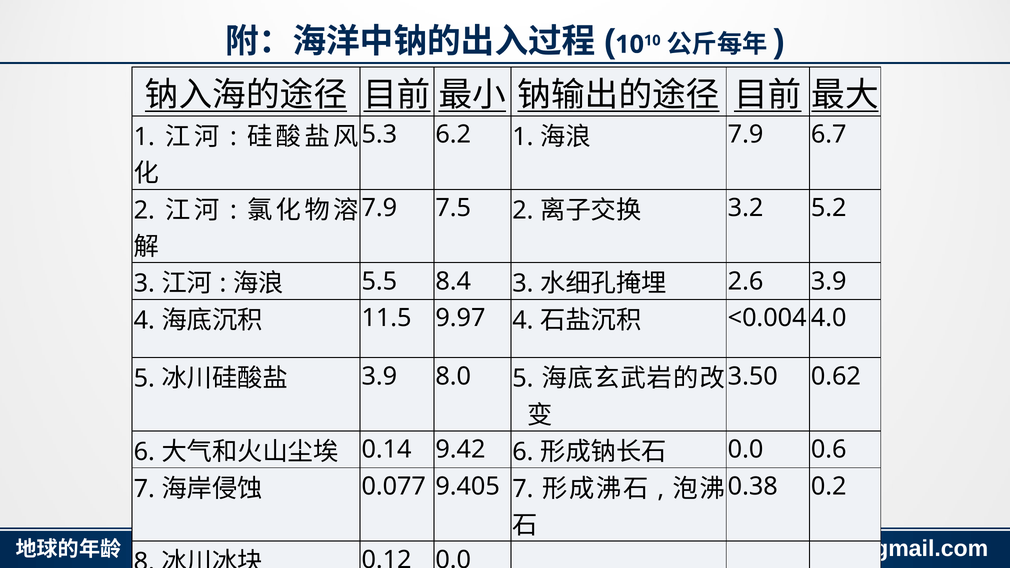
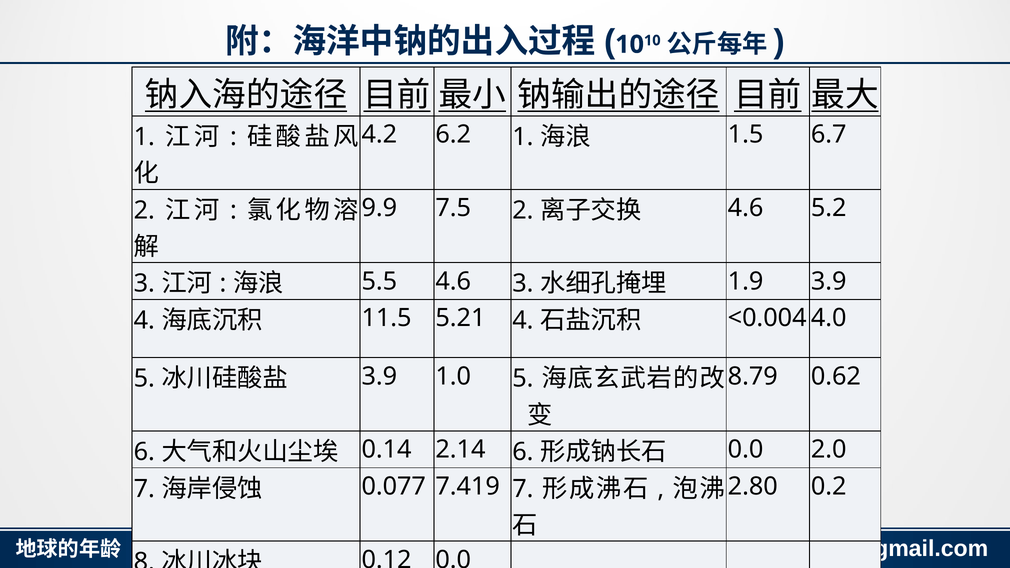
5.3: 5.3 -> 4.2
7.9 at (746, 135): 7.9 -> 1.5
7.9 at (379, 208): 7.9 -> 9.9
3.2 at (746, 208): 3.2 -> 4.6
5.5 8.4: 8.4 -> 4.6
2.6: 2.6 -> 1.9
9.97: 9.97 -> 5.21
3.50: 3.50 -> 8.79
8.0: 8.0 -> 1.0
9.42: 9.42 -> 2.14
0.6: 0.6 -> 2.0
0.38: 0.38 -> 2.80
9.405: 9.405 -> 7.419
